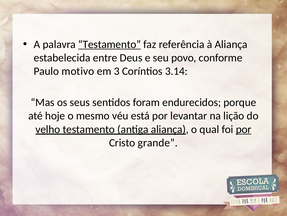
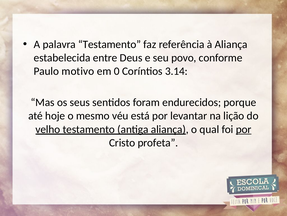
Testamento at (110, 44) underline: present -> none
3: 3 -> 0
grande: grande -> profeta
